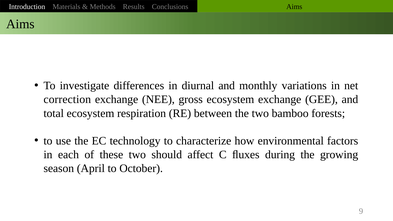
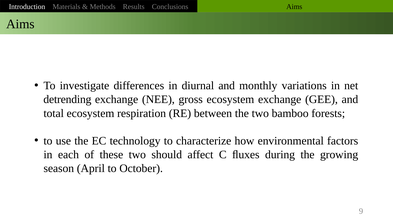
correction: correction -> detrending
